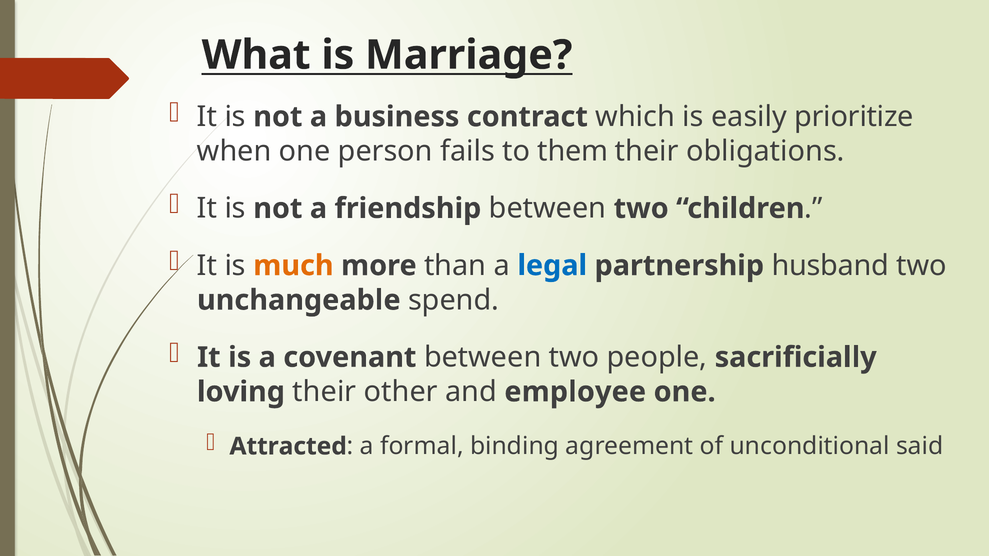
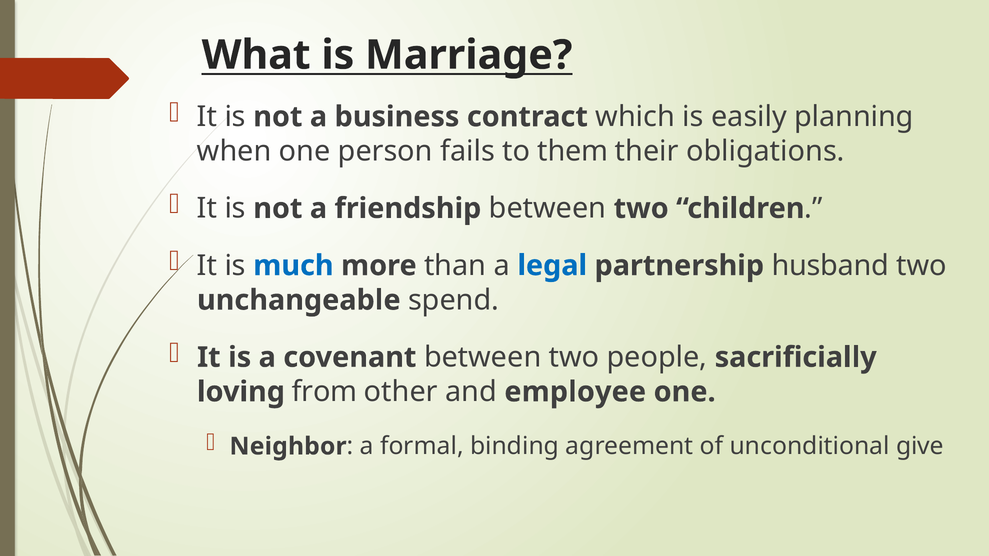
prioritize: prioritize -> planning
much colour: orange -> blue
loving their: their -> from
Attracted: Attracted -> Neighbor
said: said -> give
